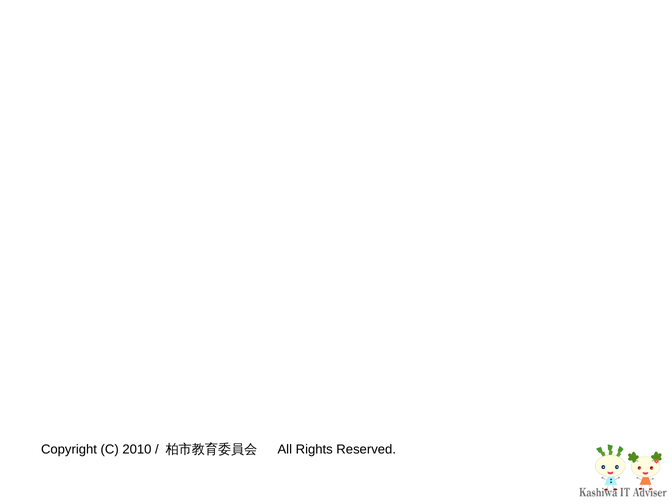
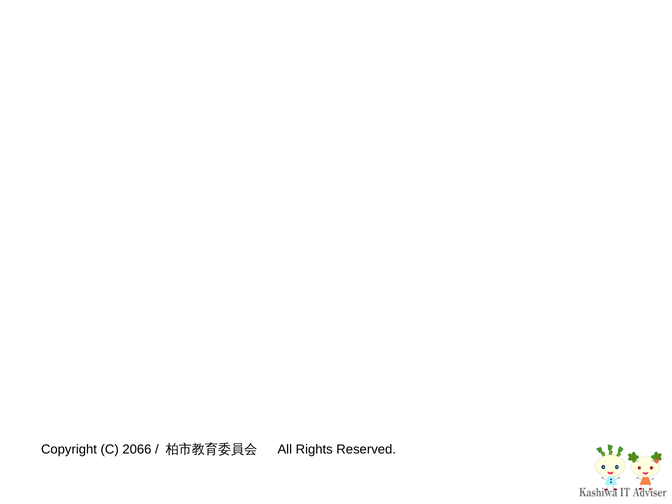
2010: 2010 -> 2066
